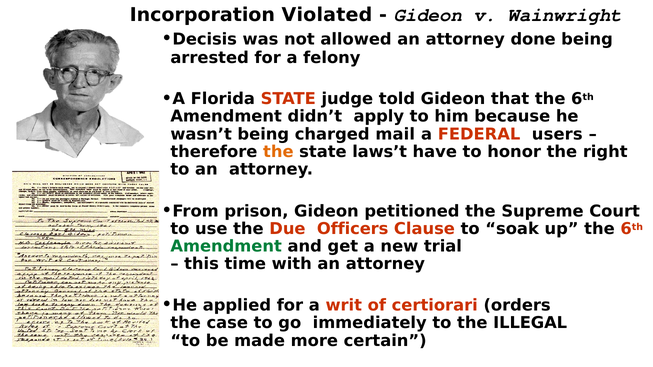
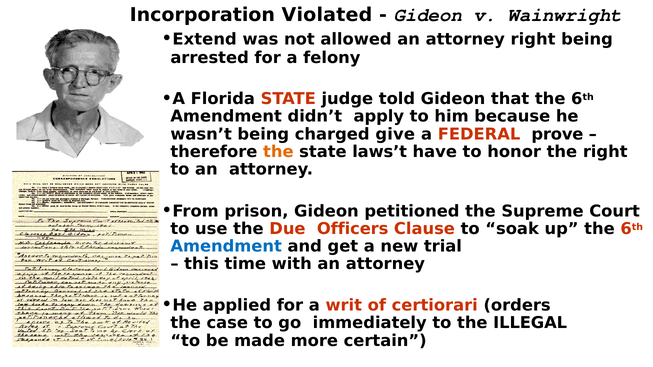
Decisis: Decisis -> Extend
attorney done: done -> right
mail: mail -> give
users: users -> prove
Amendment at (226, 247) colour: green -> blue
